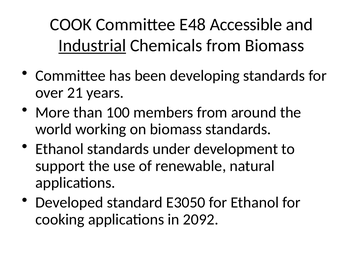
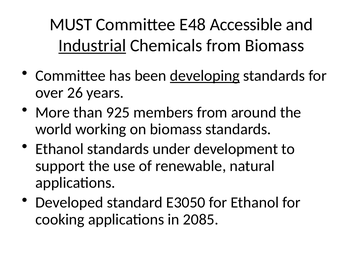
COOK: COOK -> MUST
developing underline: none -> present
21: 21 -> 26
100: 100 -> 925
2092: 2092 -> 2085
